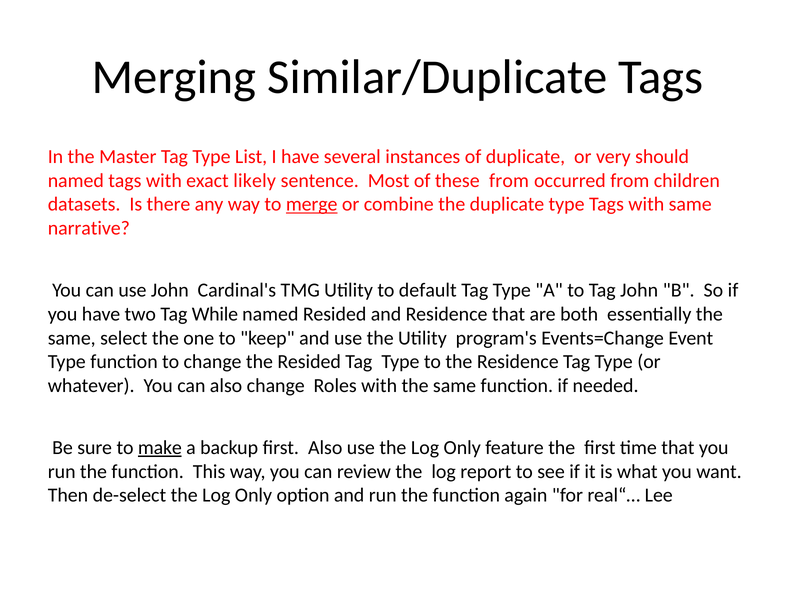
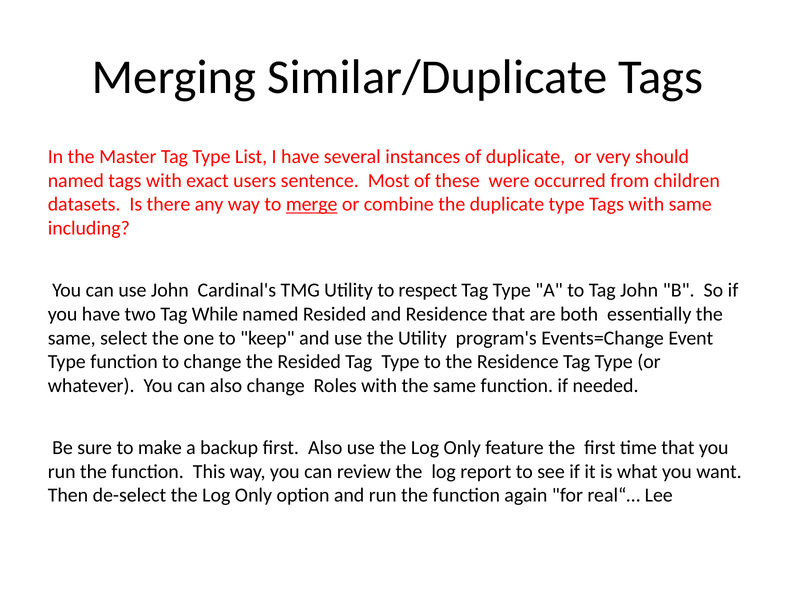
likely: likely -> users
these from: from -> were
narrative: narrative -> including
default: default -> respect
make underline: present -> none
